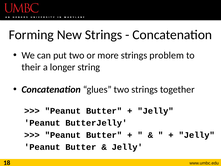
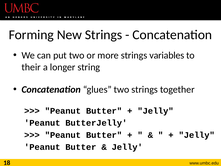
problem: problem -> variables
